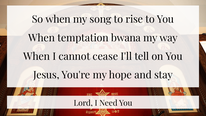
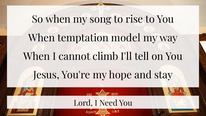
bwana: bwana -> model
cease: cease -> climb
